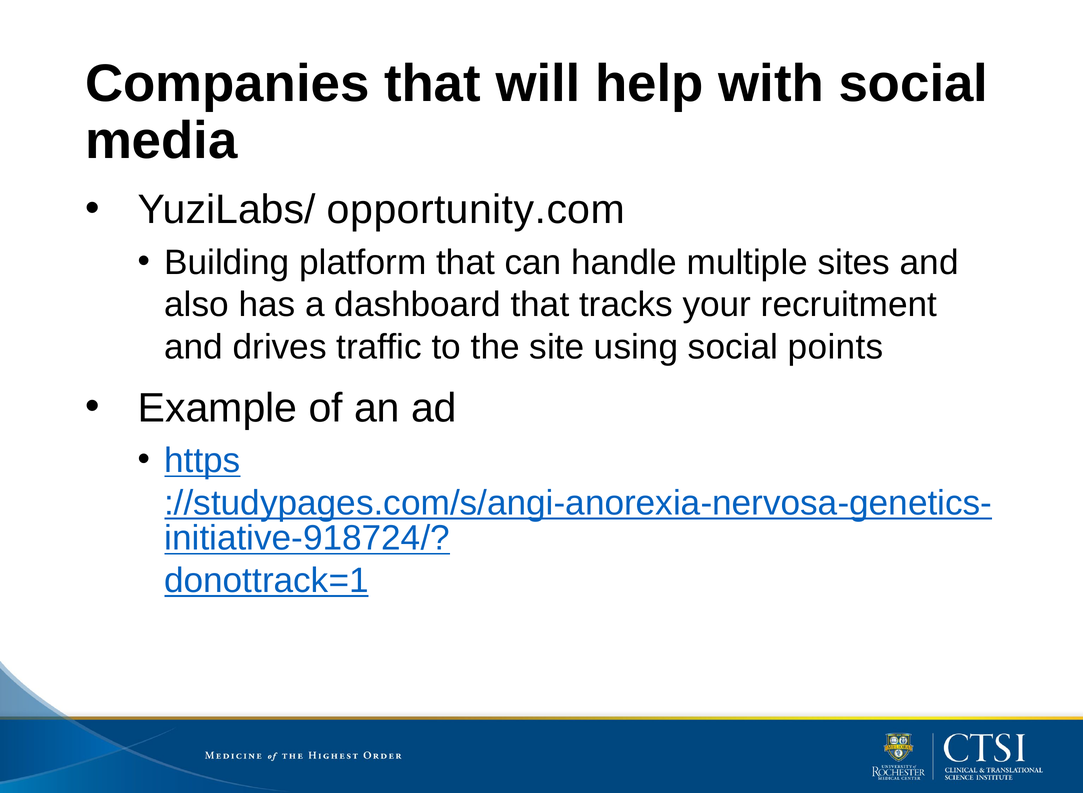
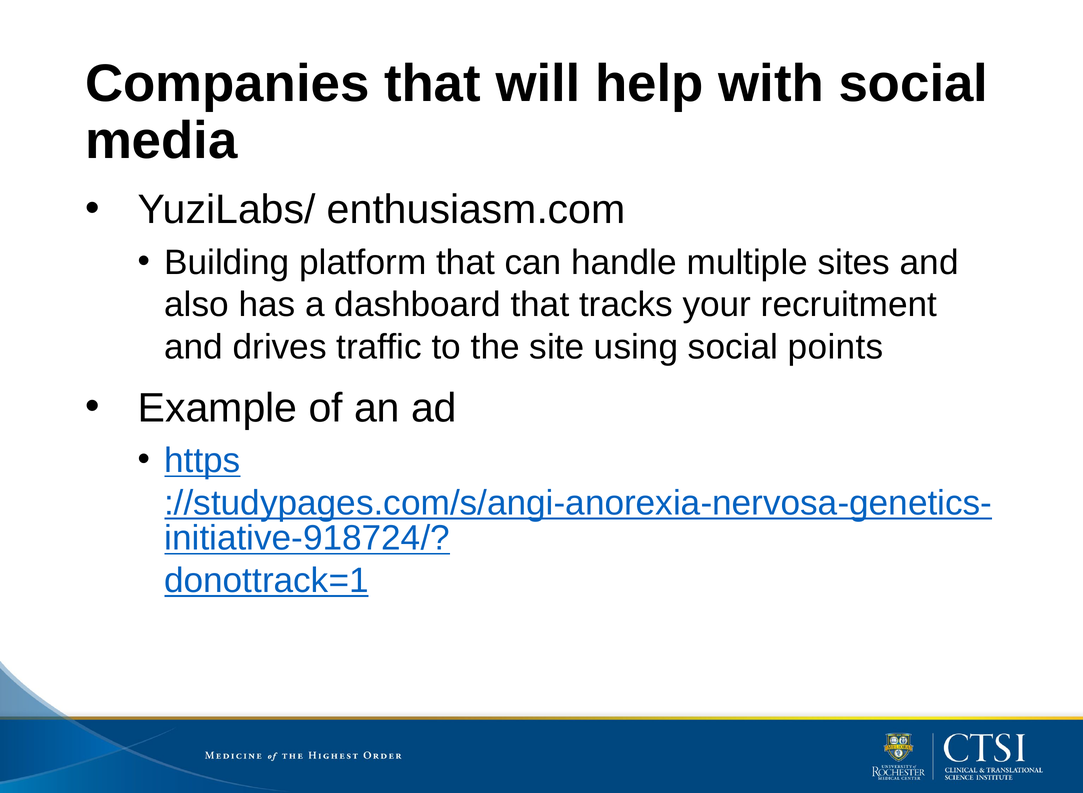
opportunity.com: opportunity.com -> enthusiasm.com
